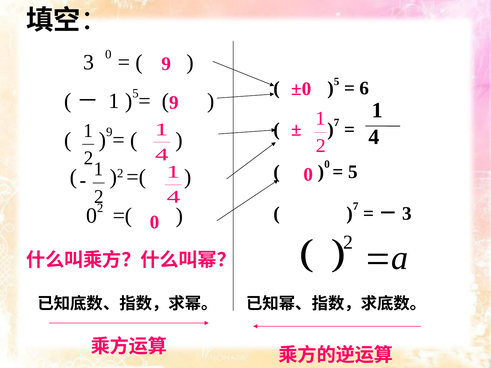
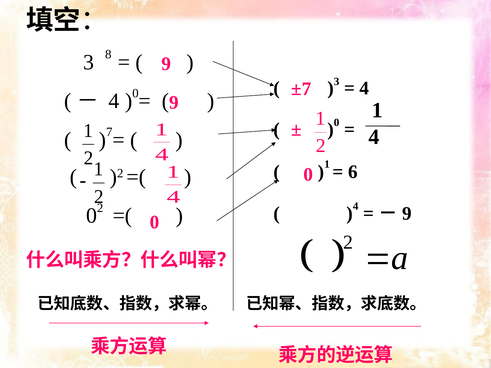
3 0: 0 -> 8
5 at (337, 81): 5 -> 3
6 at (364, 88): 6 -> 4
±0: ±0 -> ±7
1 at (114, 101): 1 -> 4
5 at (135, 93): 5 -> 0
7 at (337, 123): 7 -> 0
9 at (109, 132): 9 -> 7
0 at (327, 164): 0 -> 1
5 at (353, 172): 5 -> 6
7 at (356, 206): 7 -> 4
3 at (407, 214): 3 -> 9
